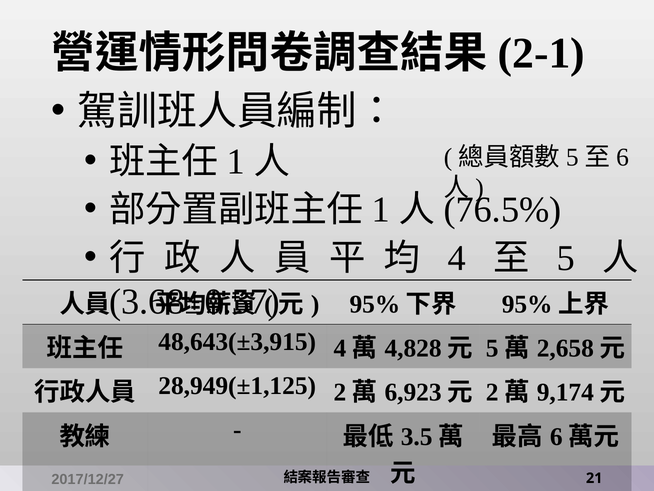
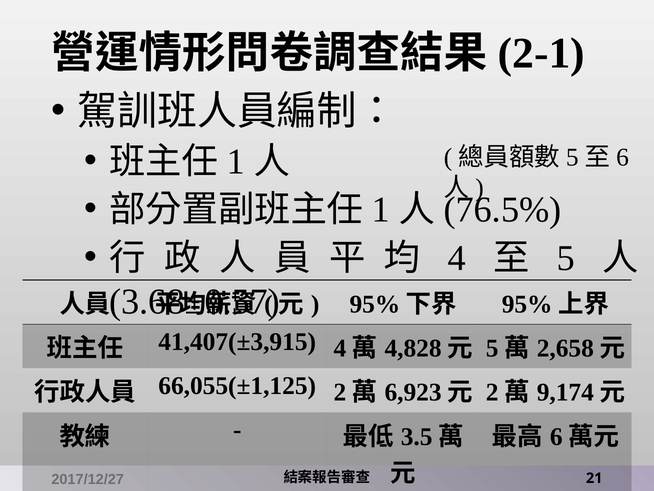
48,643(±3,915: 48,643(±3,915 -> 41,407(±3,915
28,949(±1,125: 28,949(±1,125 -> 66,055(±1,125
